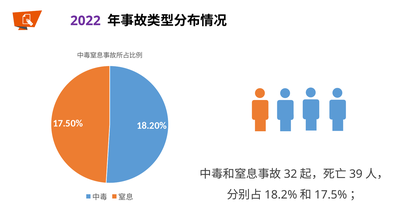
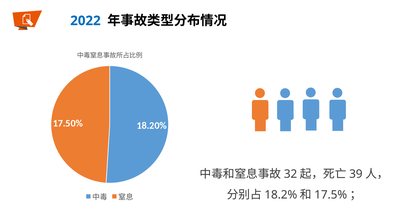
2022 colour: purple -> blue
